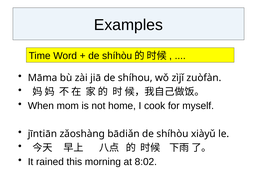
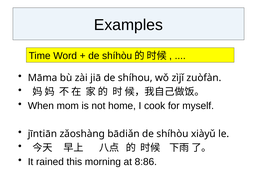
8:02: 8:02 -> 8:86
